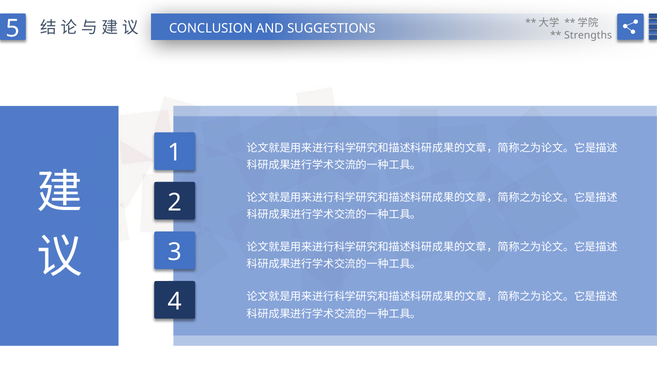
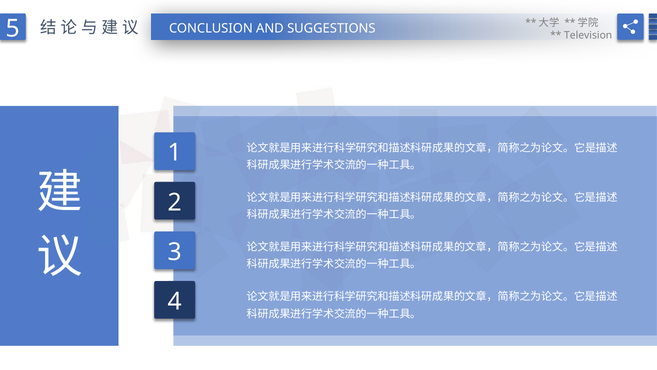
Strengths: Strengths -> Television
